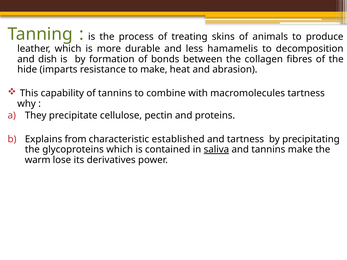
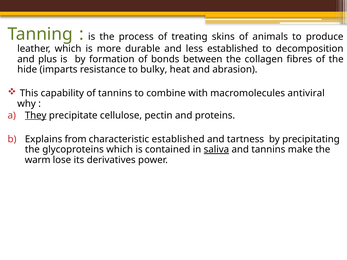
less hamamelis: hamamelis -> established
dish: dish -> plus
to make: make -> bulky
macromolecules tartness: tartness -> antiviral
They underline: none -> present
